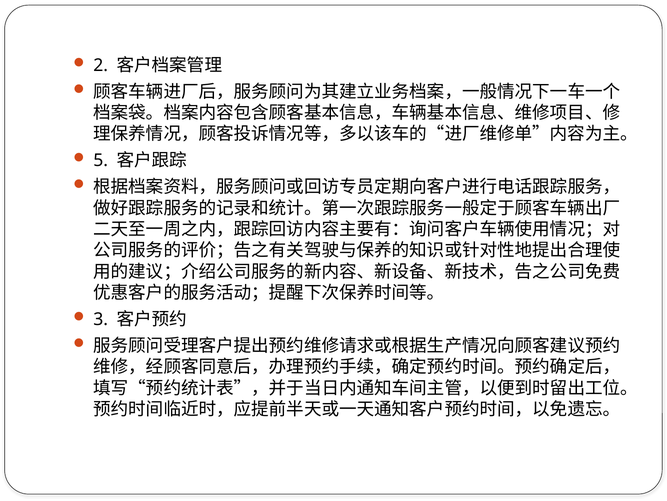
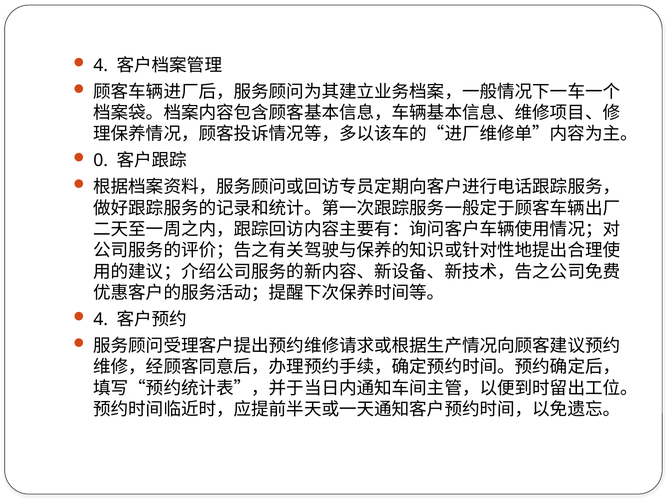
2 at (101, 65): 2 -> 4
5: 5 -> 0
3 at (101, 319): 3 -> 4
